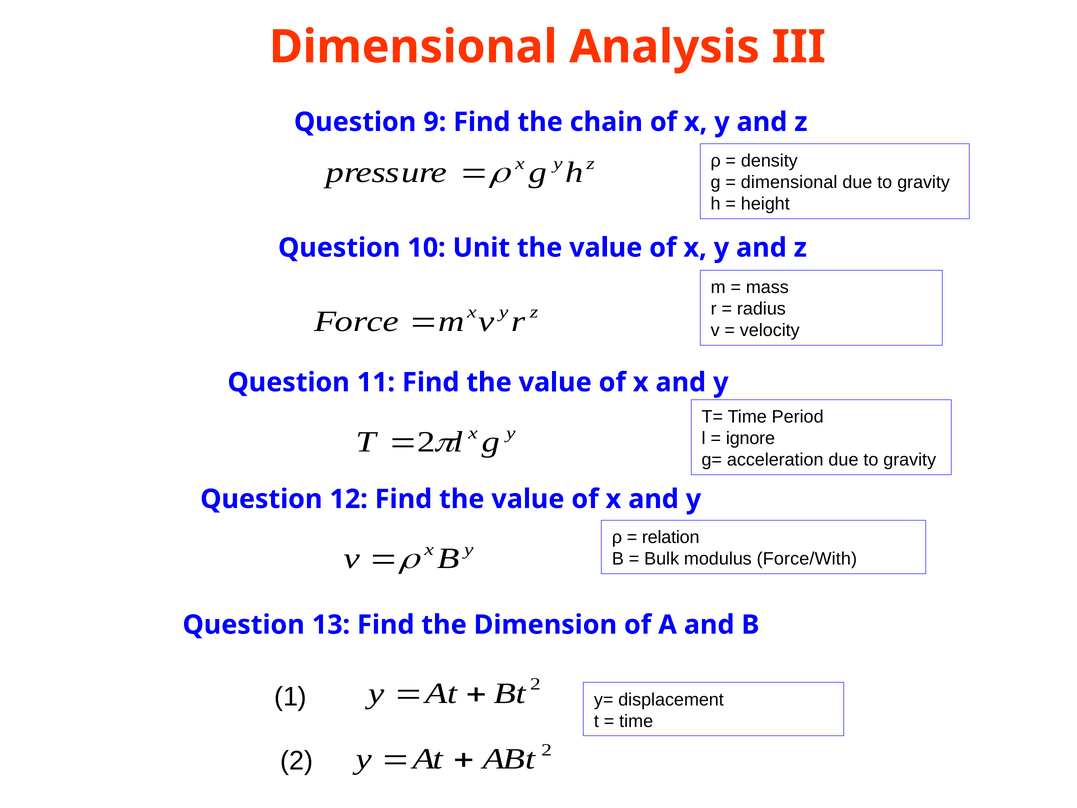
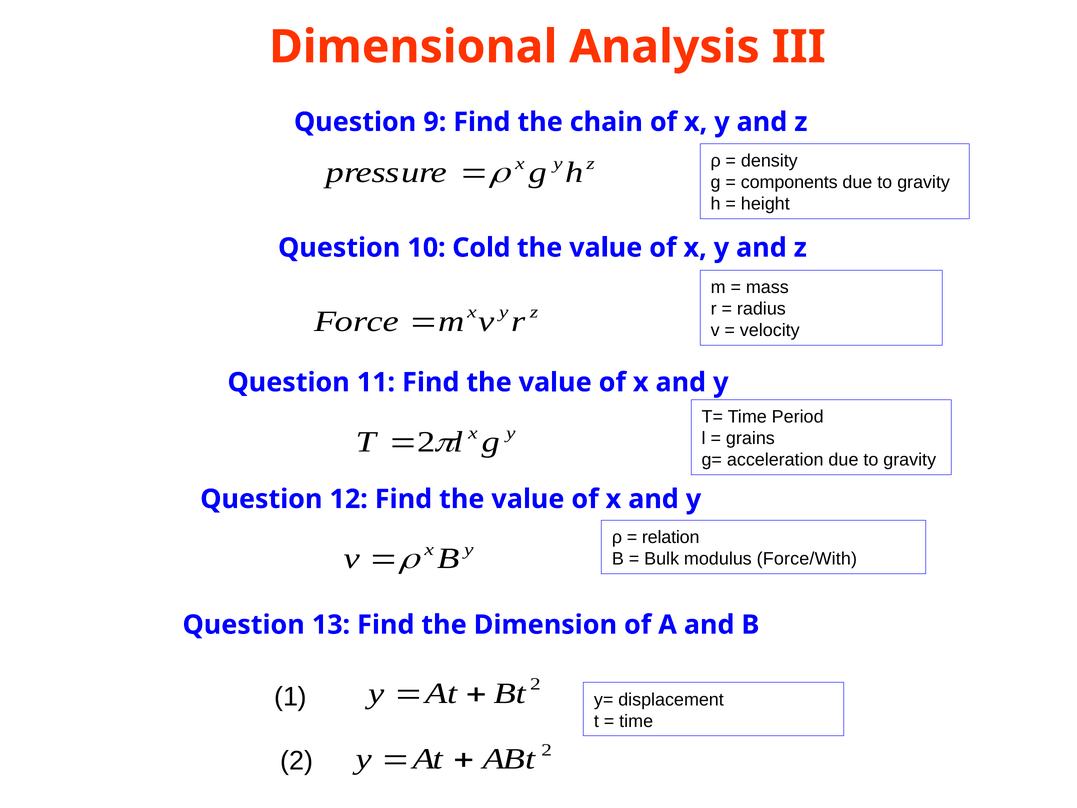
dimensional at (789, 182): dimensional -> components
Unit: Unit -> Cold
ignore: ignore -> grains
